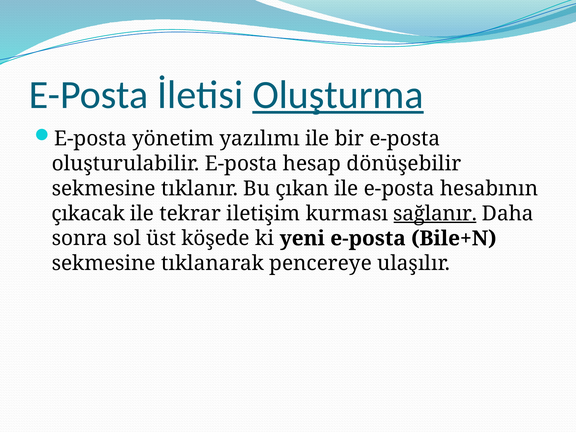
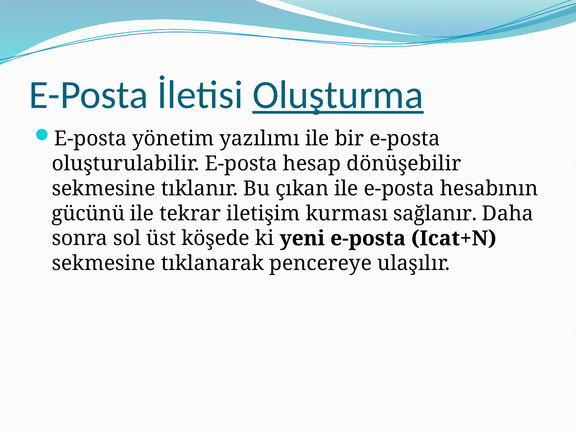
çıkacak: çıkacak -> gücünü
sağlanır underline: present -> none
Bile+N: Bile+N -> Icat+N
